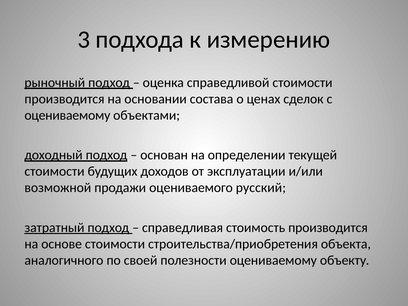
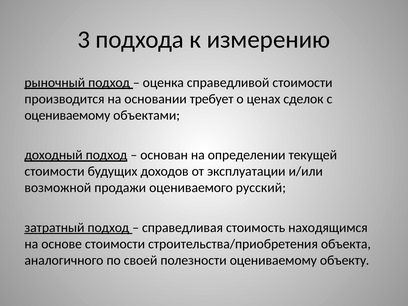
состава: состава -> требует
стоимость производится: производится -> находящимся
